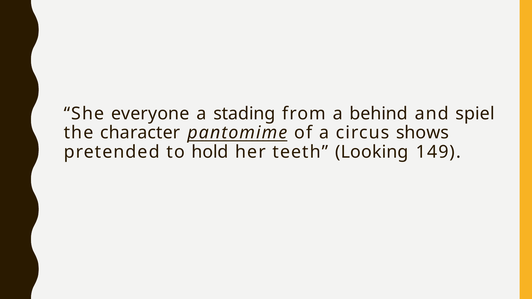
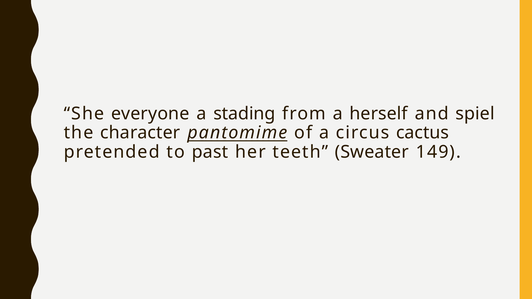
behind: behind -> herself
shows: shows -> cactus
hold: hold -> past
Looking: Looking -> Sweater
